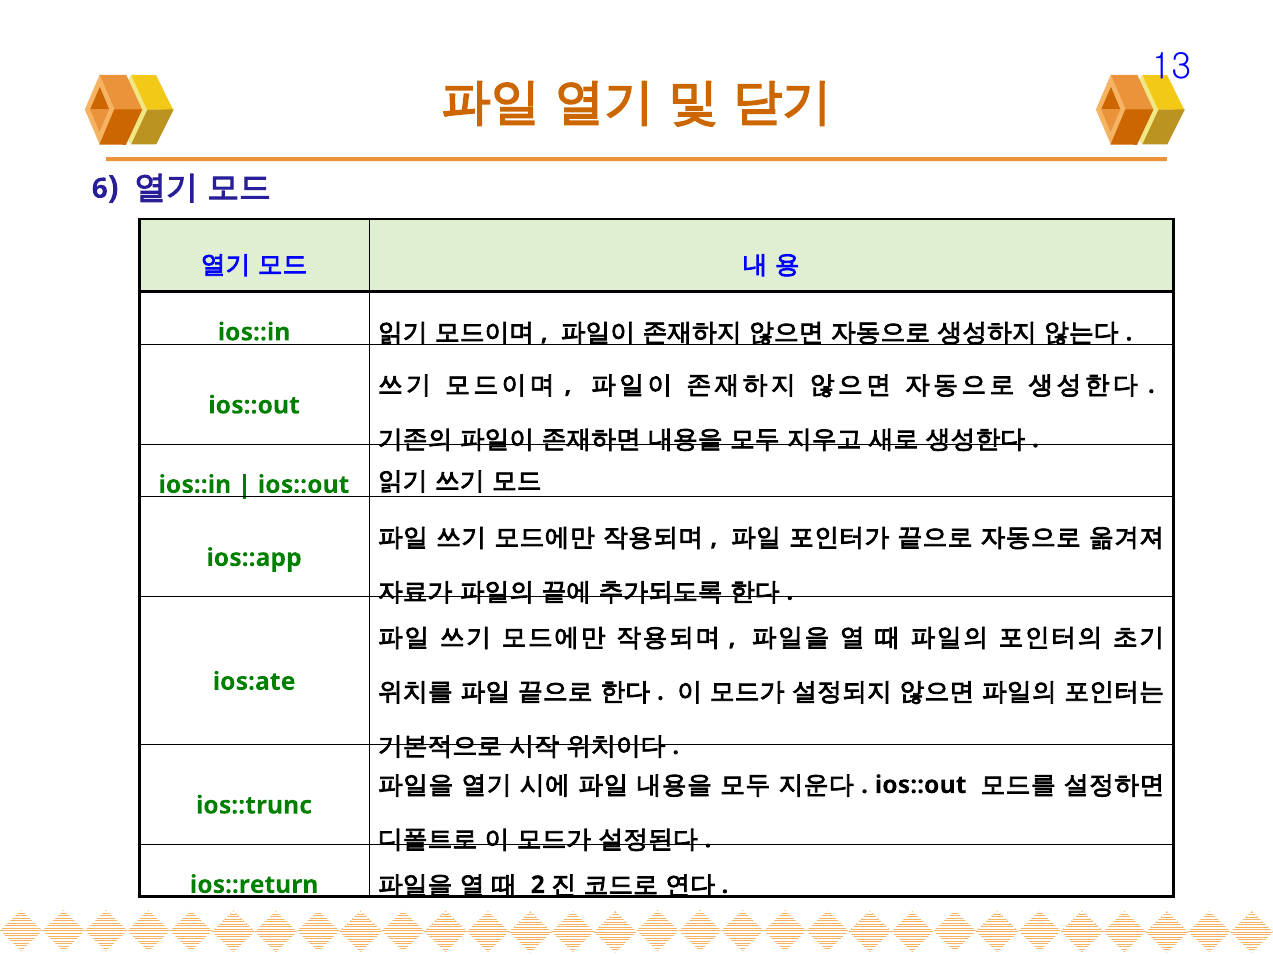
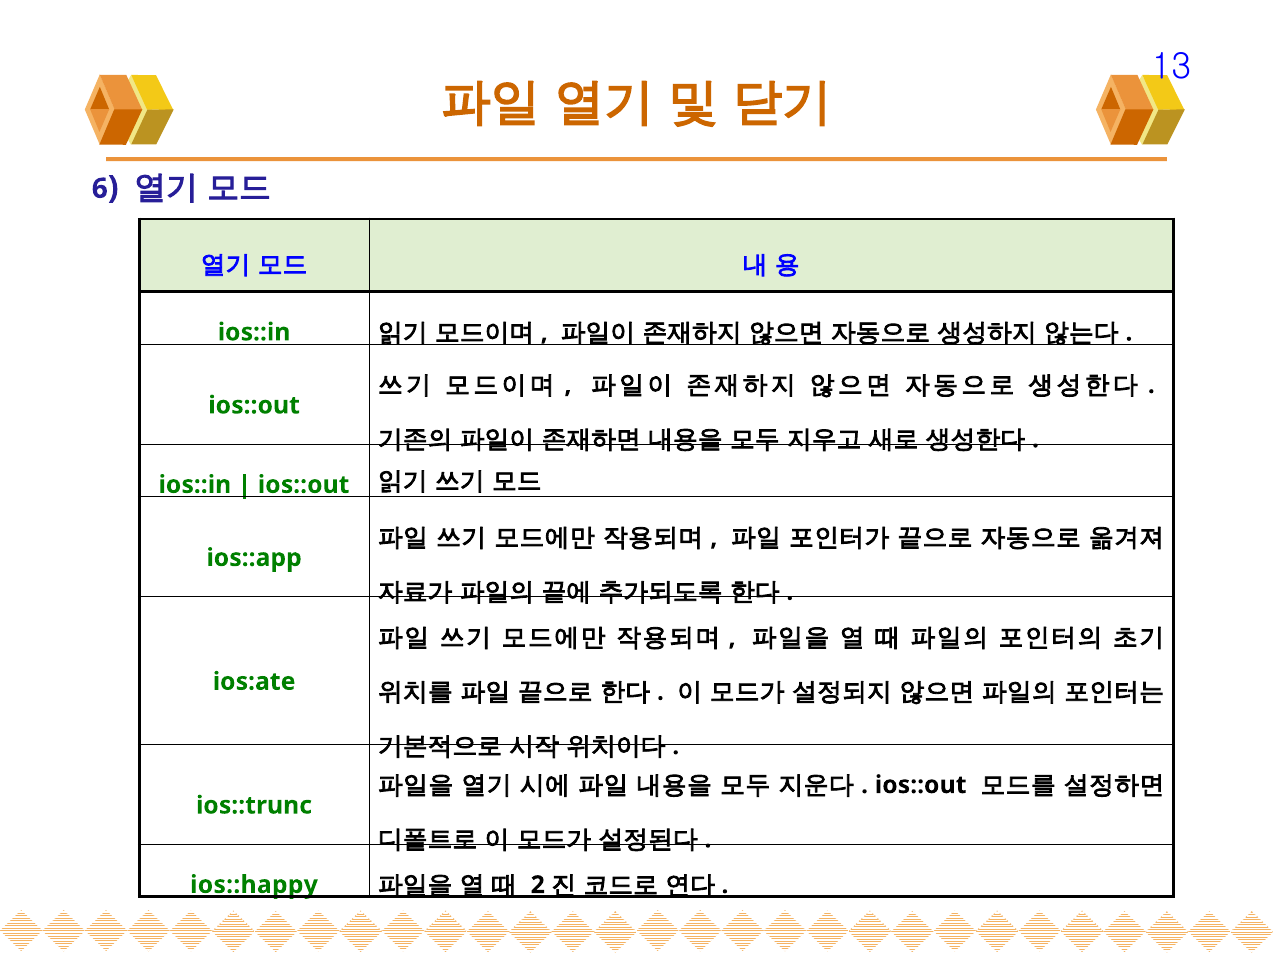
ios::return: ios::return -> ios::happy
